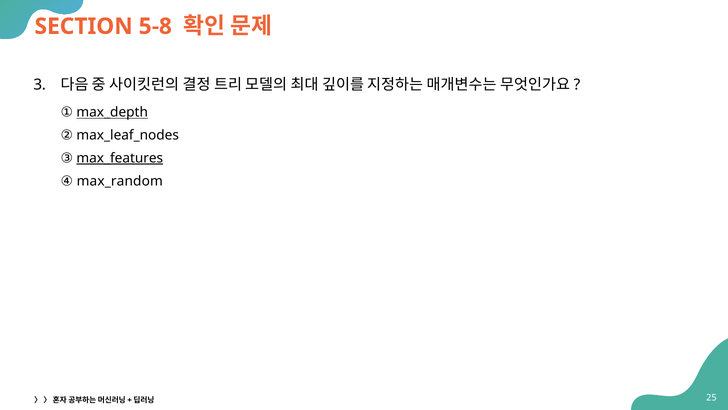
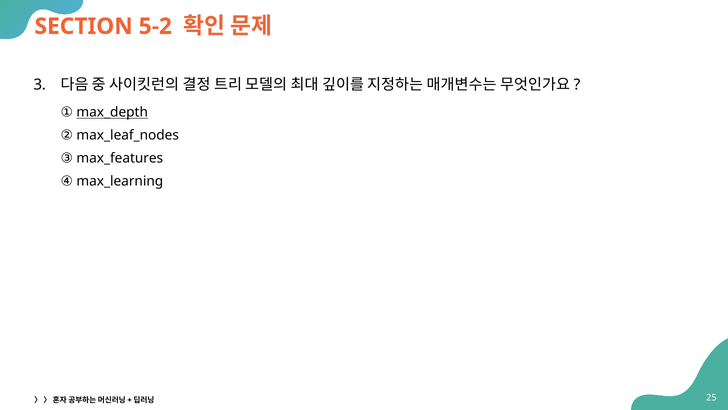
5-8: 5-8 -> 5-2
max_features underline: present -> none
max_random: max_random -> max_learning
